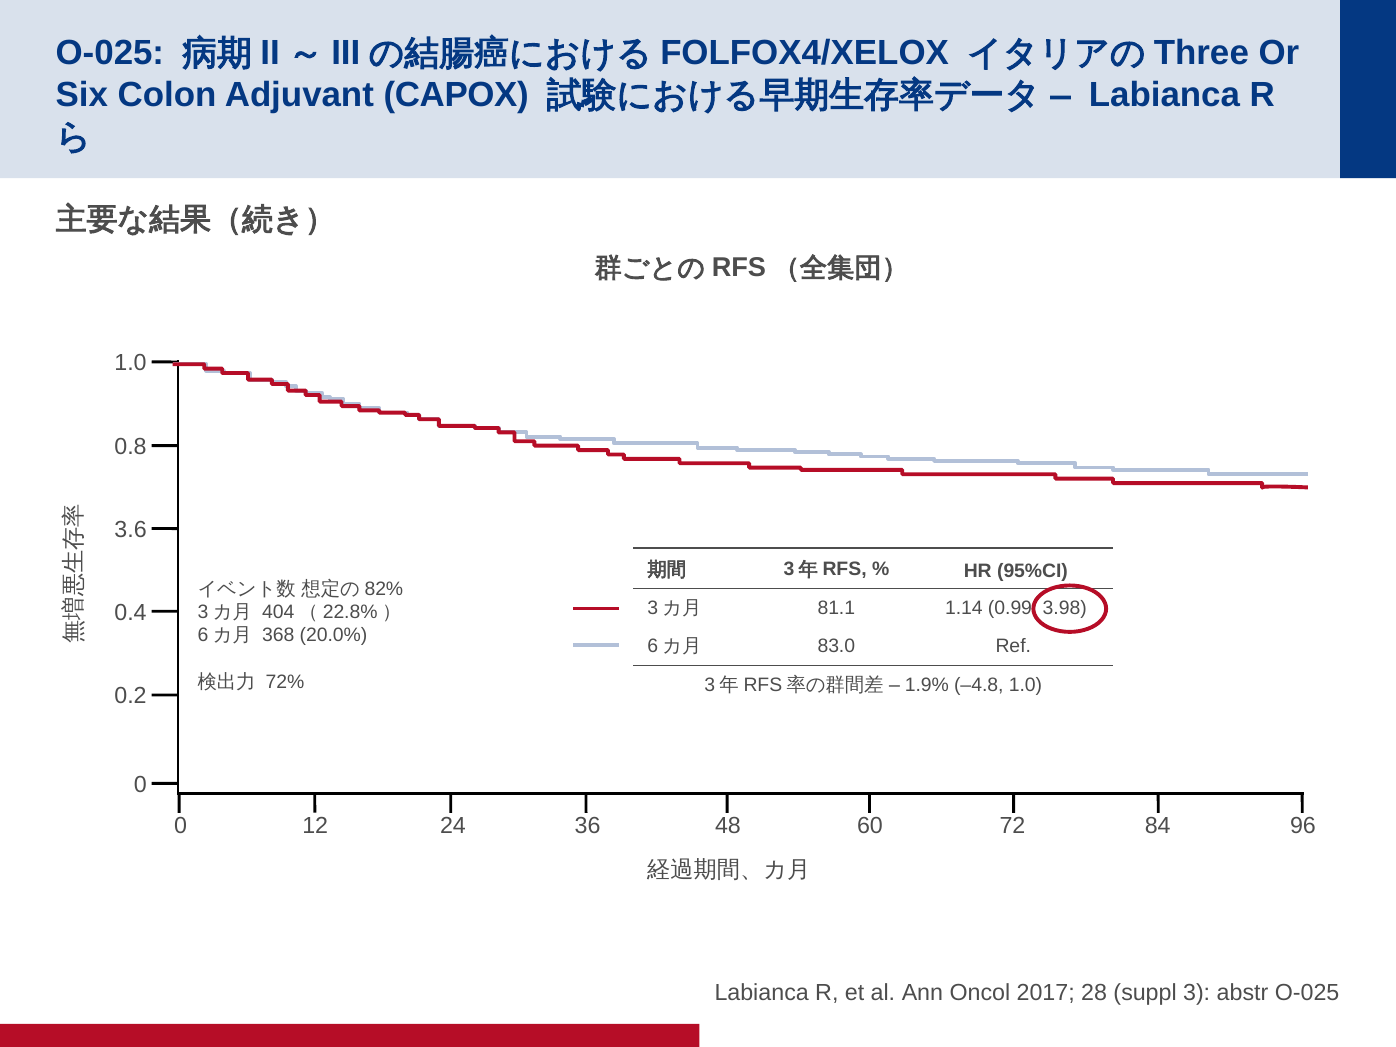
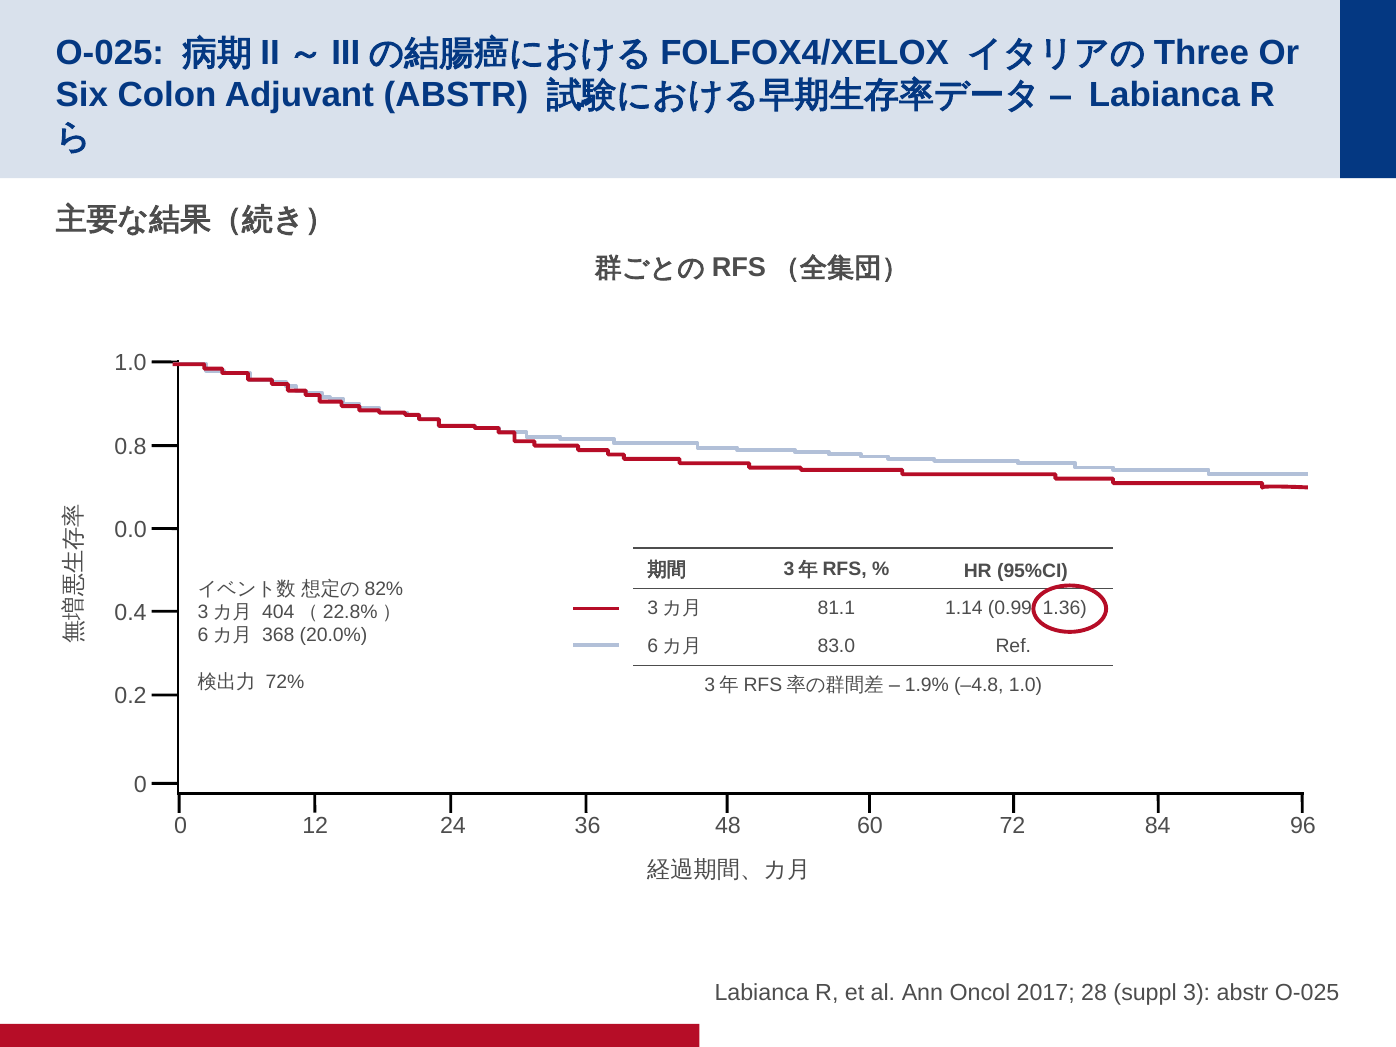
Adjuvant CAPOX: CAPOX -> ABSTR
3.6: 3.6 -> 0.0
3.98: 3.98 -> 1.36
